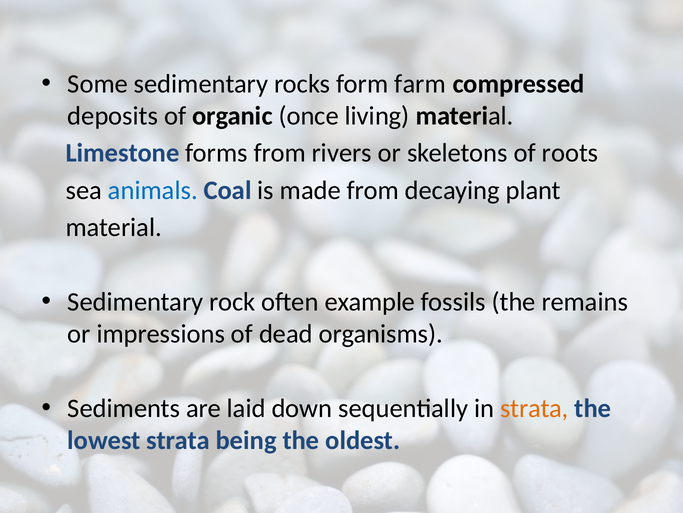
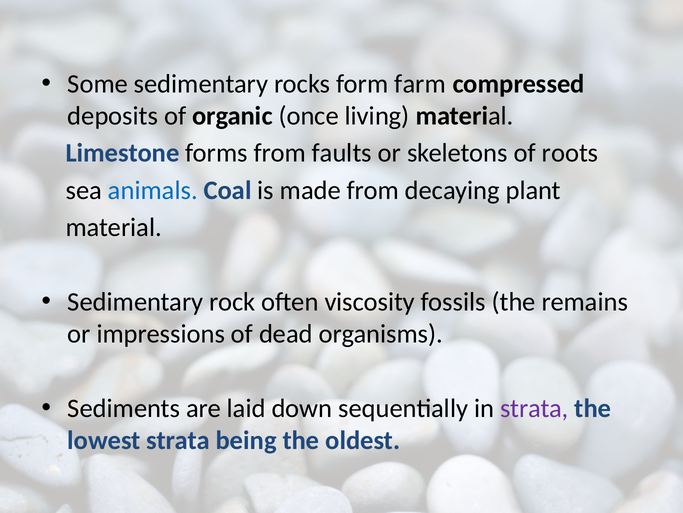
rivers: rivers -> faults
example: example -> viscosity
strata at (534, 408) colour: orange -> purple
